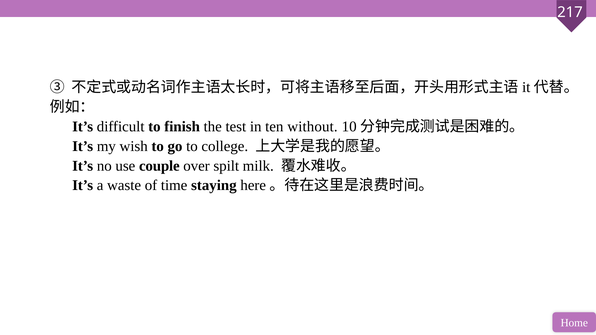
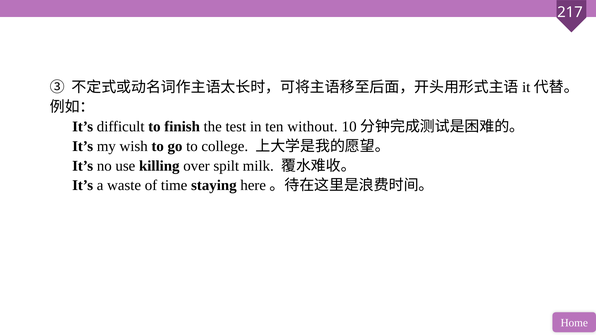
couple: couple -> killing
